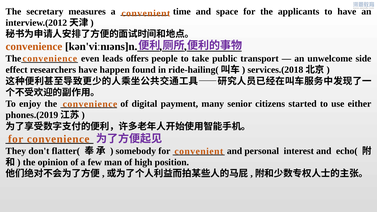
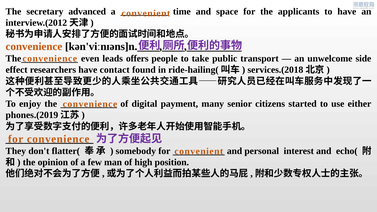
measures: measures -> advanced
happen: happen -> contact
